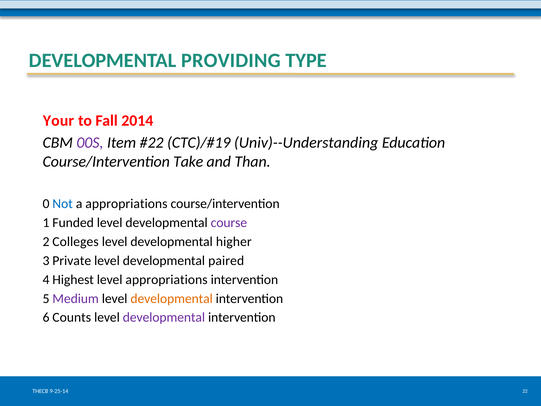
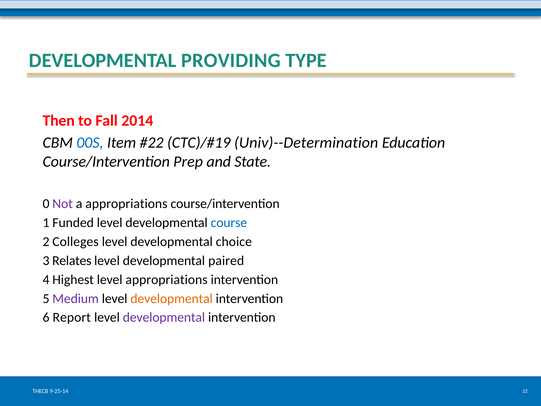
Your: Your -> Then
00S colour: purple -> blue
Univ)--Understanding: Univ)--Understanding -> Univ)--Determination
Take: Take -> Prep
Than: Than -> State
Not colour: blue -> purple
course colour: purple -> blue
higher: higher -> choice
Private: Private -> Relates
Counts: Counts -> Report
